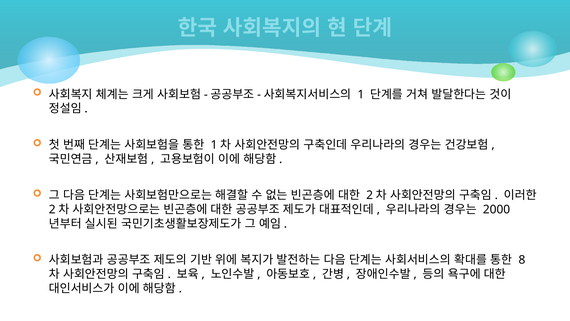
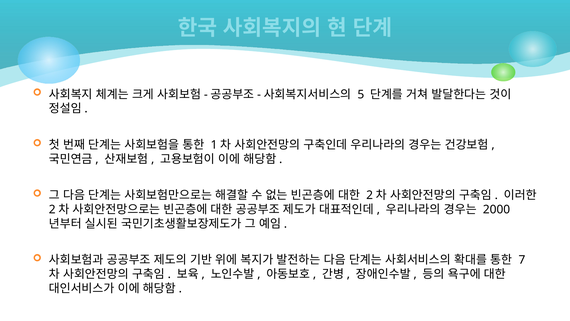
1 at (361, 94): 1 -> 5
8: 8 -> 7
